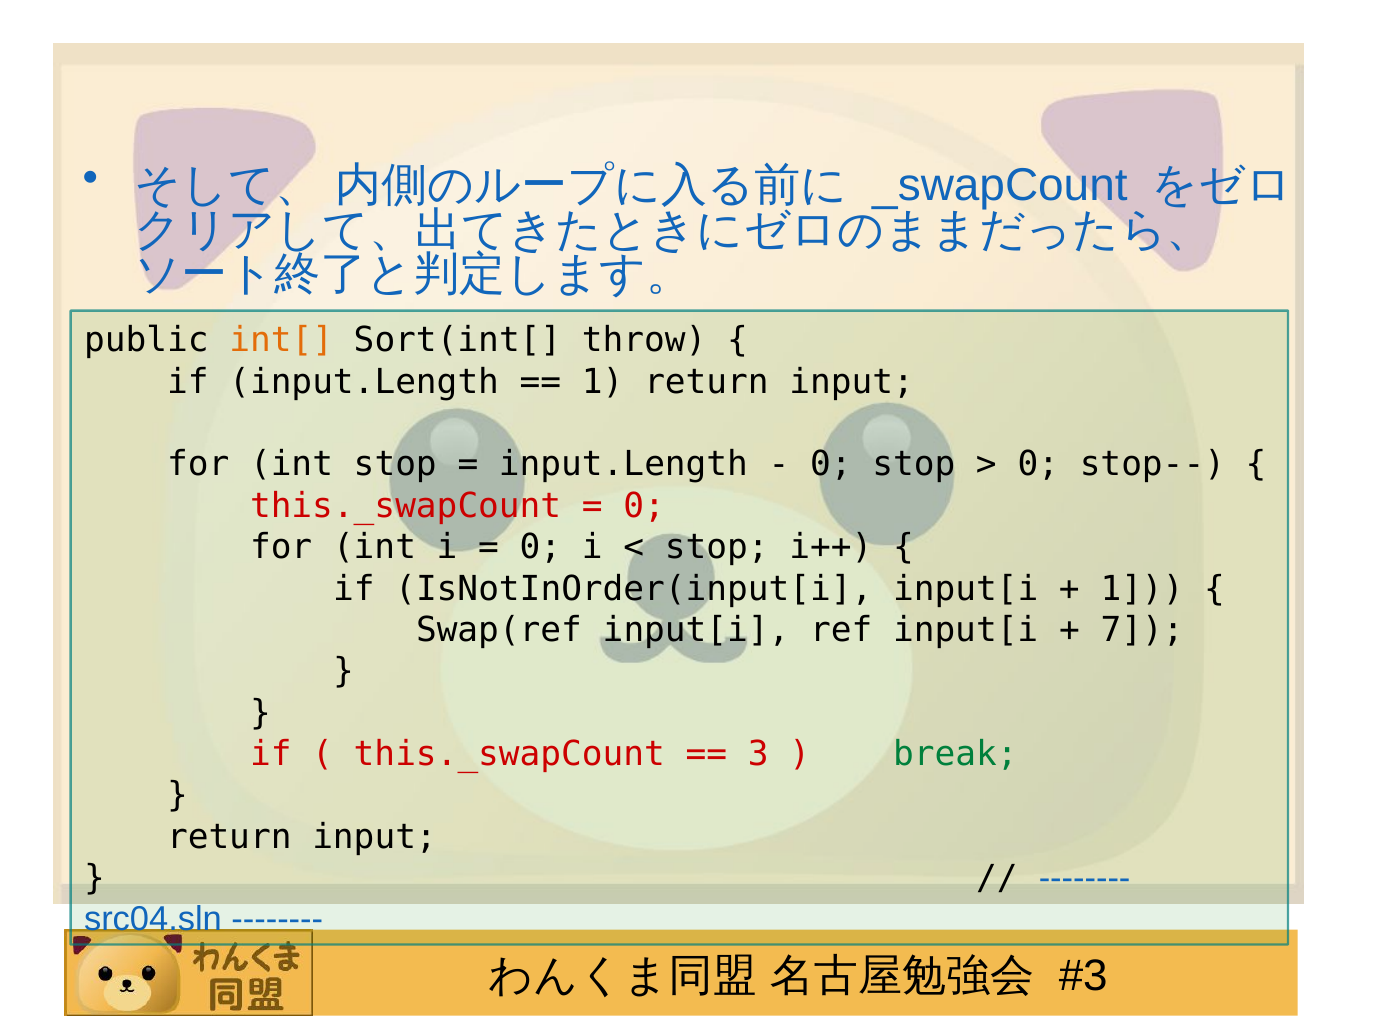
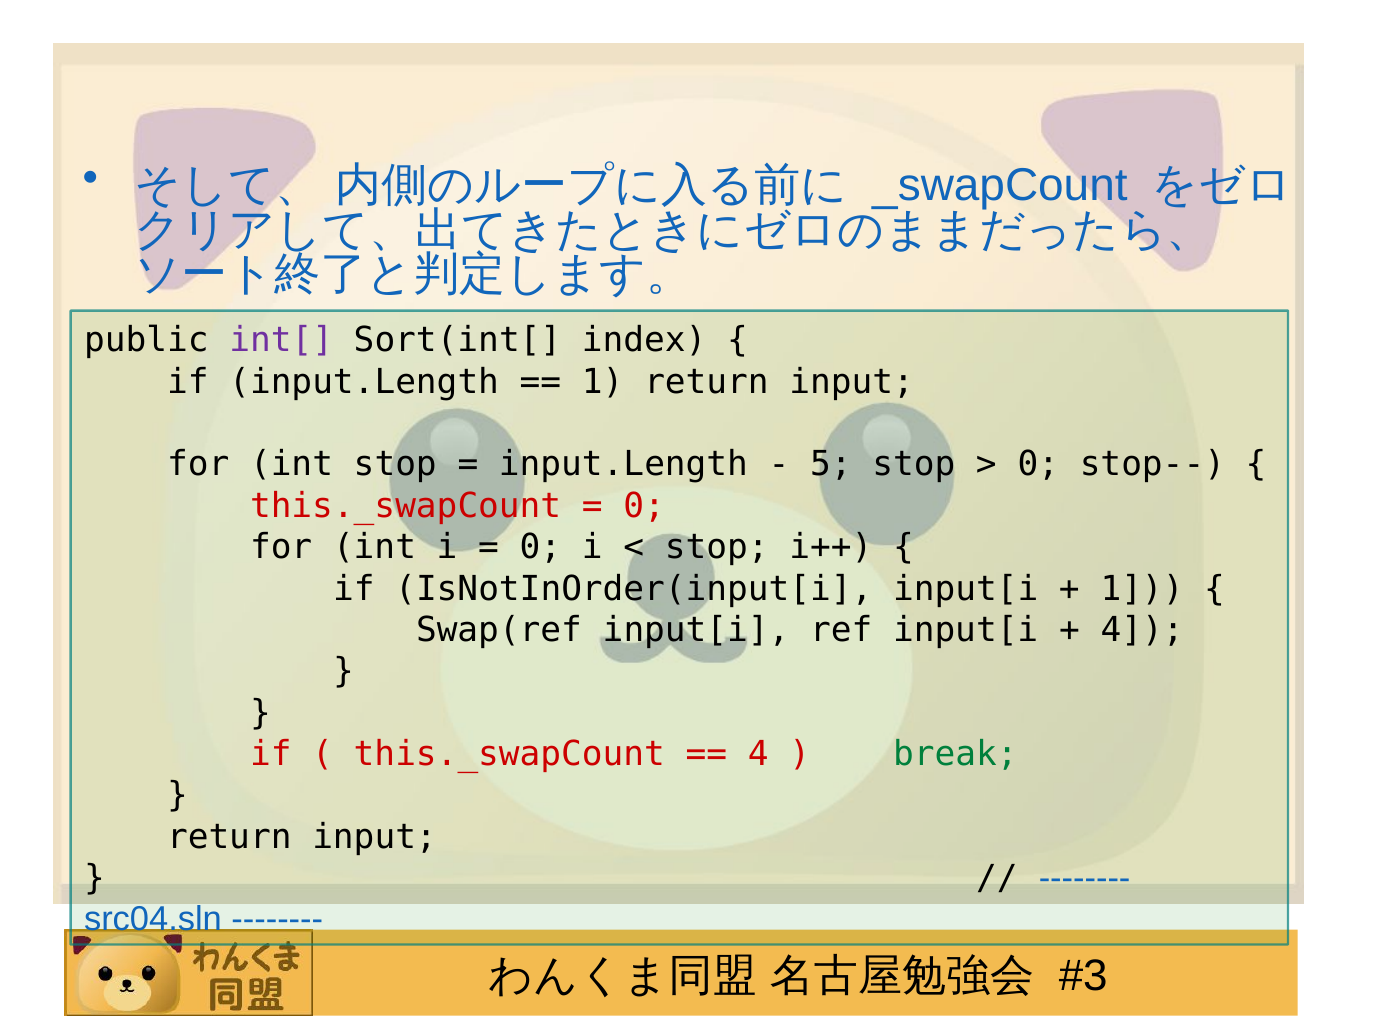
int[ colour: orange -> purple
throw: throw -> index
0 at (831, 465): 0 -> 5
7 at (1142, 630): 7 -> 4
3 at (758, 754): 3 -> 4
